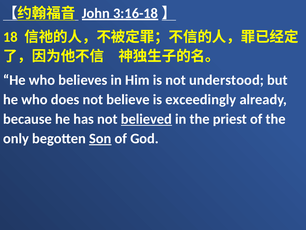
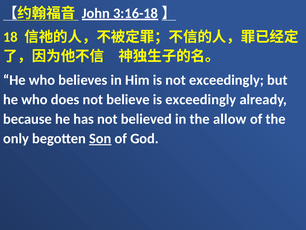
not understood: understood -> exceedingly
believed underline: present -> none
priest: priest -> allow
